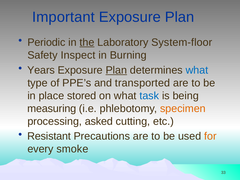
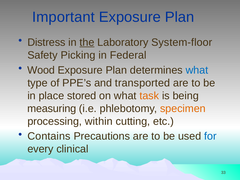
Periodic: Periodic -> Distress
Inspect: Inspect -> Picking
Burning: Burning -> Federal
Years: Years -> Wood
Plan at (116, 70) underline: present -> none
task colour: blue -> orange
asked: asked -> within
Resistant: Resistant -> Contains
for colour: orange -> blue
smoke: smoke -> clinical
